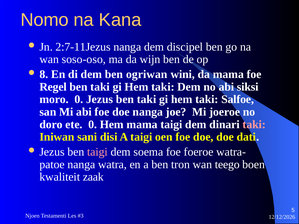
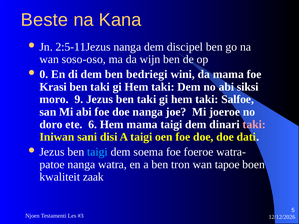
Nomo: Nomo -> Beste
2:7-11Jezus: 2:7-11Jezus -> 2:5-11Jezus
8: 8 -> 0
ogriwan: ogriwan -> bedriegi
Regel: Regel -> Krasi
moro 0: 0 -> 9
ete 0: 0 -> 6
taigi at (97, 152) colour: pink -> light blue
teego: teego -> tapoe
